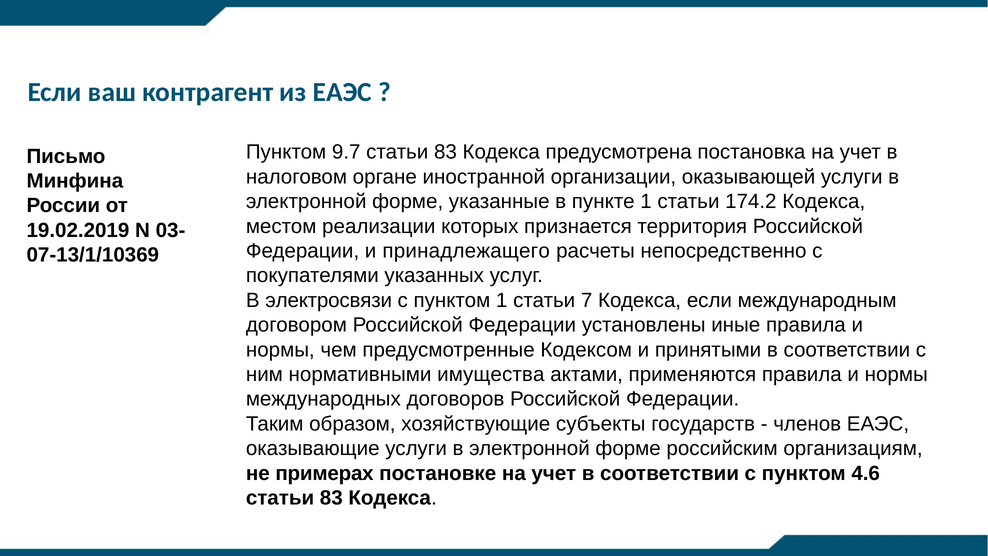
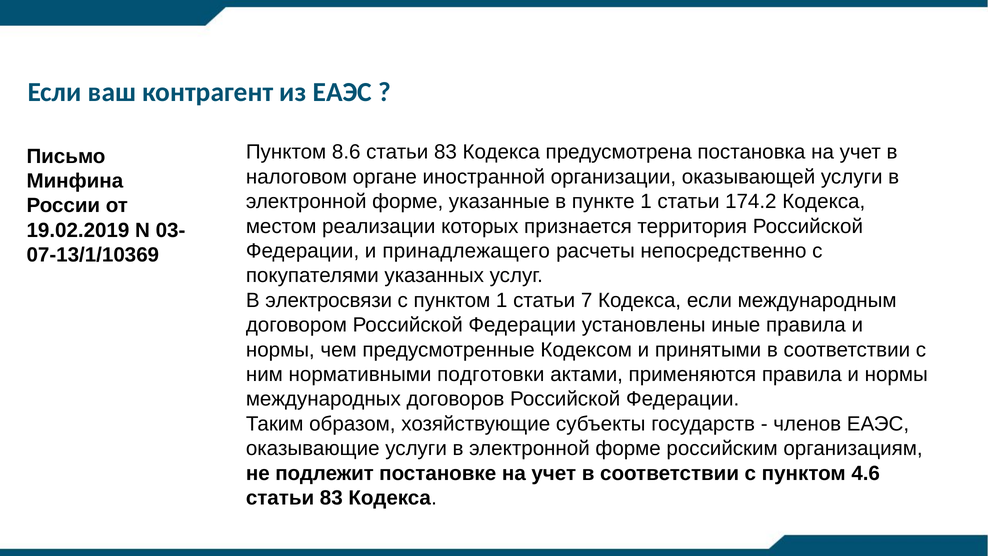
9.7: 9.7 -> 8.6
имущества: имущества -> подготовки
примерах: примерах -> подлежит
